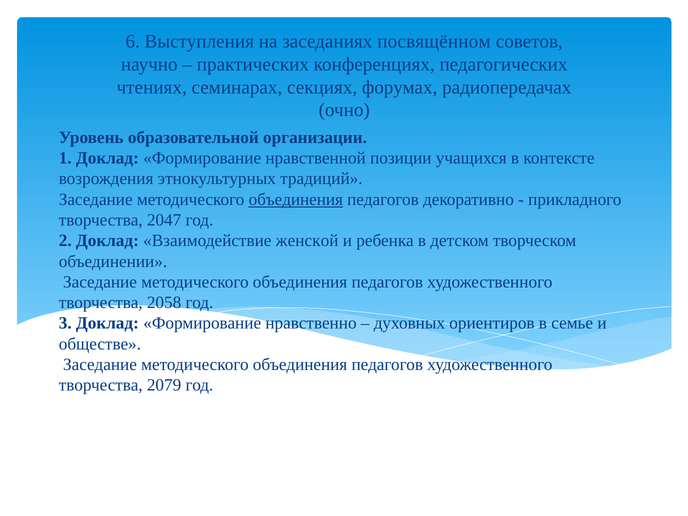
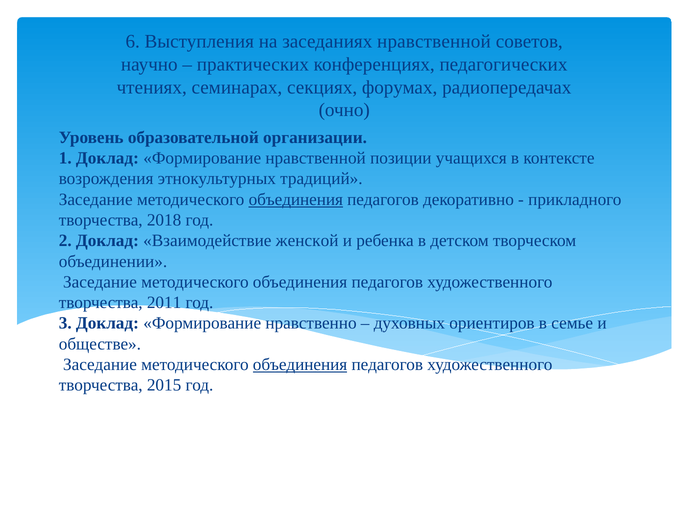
заседаниях посвящённом: посвящённом -> нравственной
2047: 2047 -> 2018
2058: 2058 -> 2011
объединения at (300, 365) underline: none -> present
2079: 2079 -> 2015
